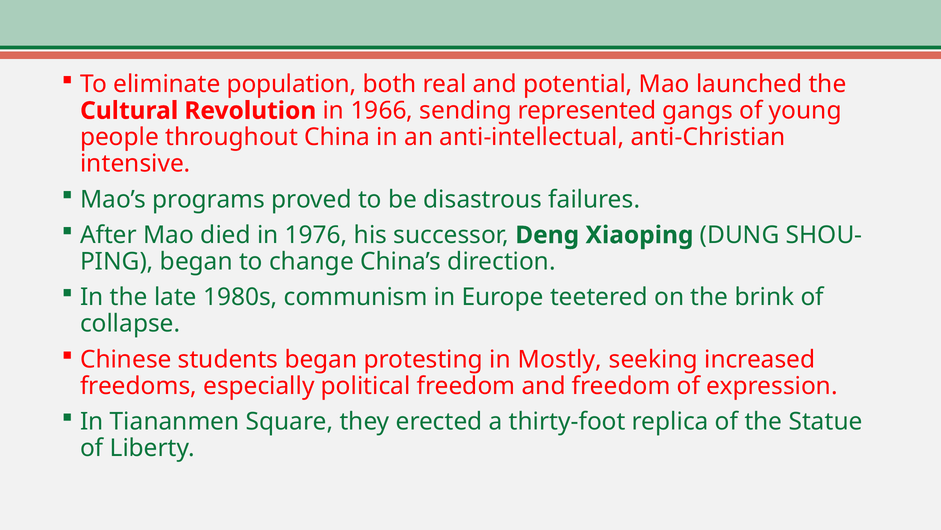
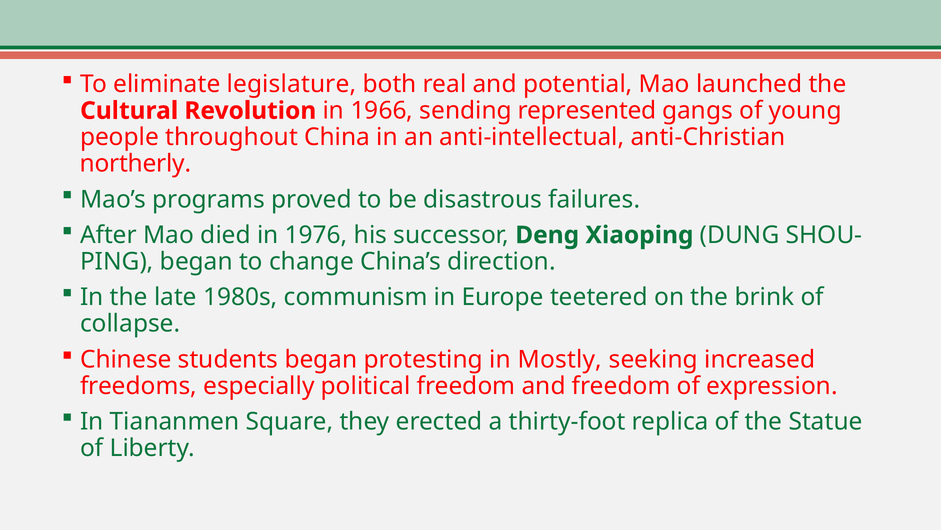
population: population -> legislature
intensive: intensive -> northerly
